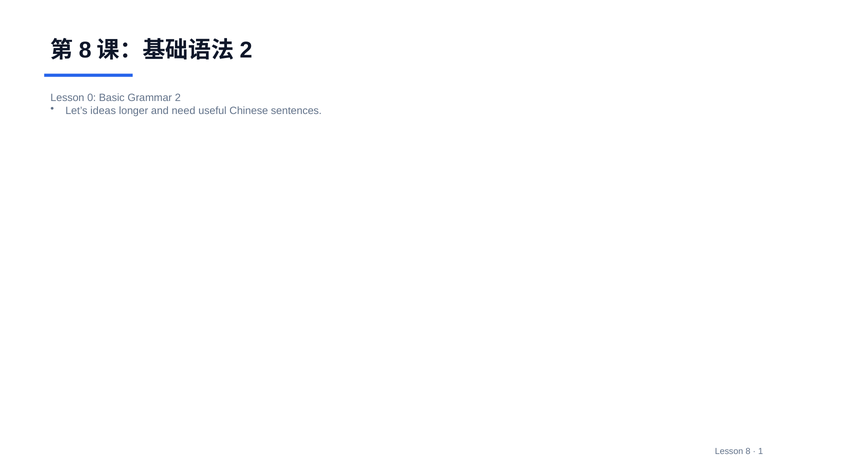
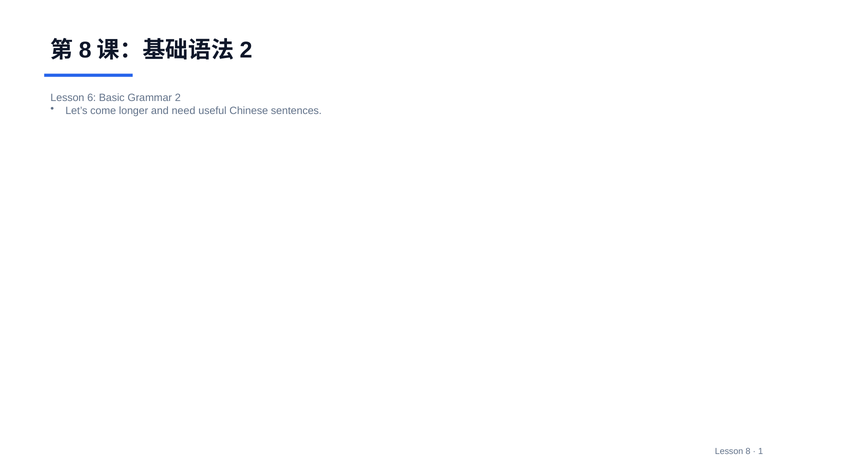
0: 0 -> 6
ideas: ideas -> come
